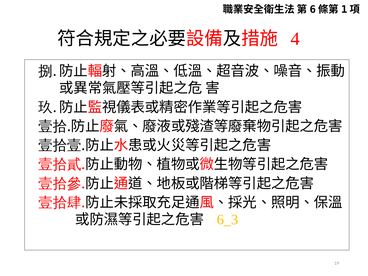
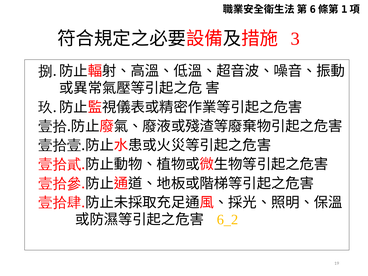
4: 4 -> 3
6_3: 6_3 -> 6_2
